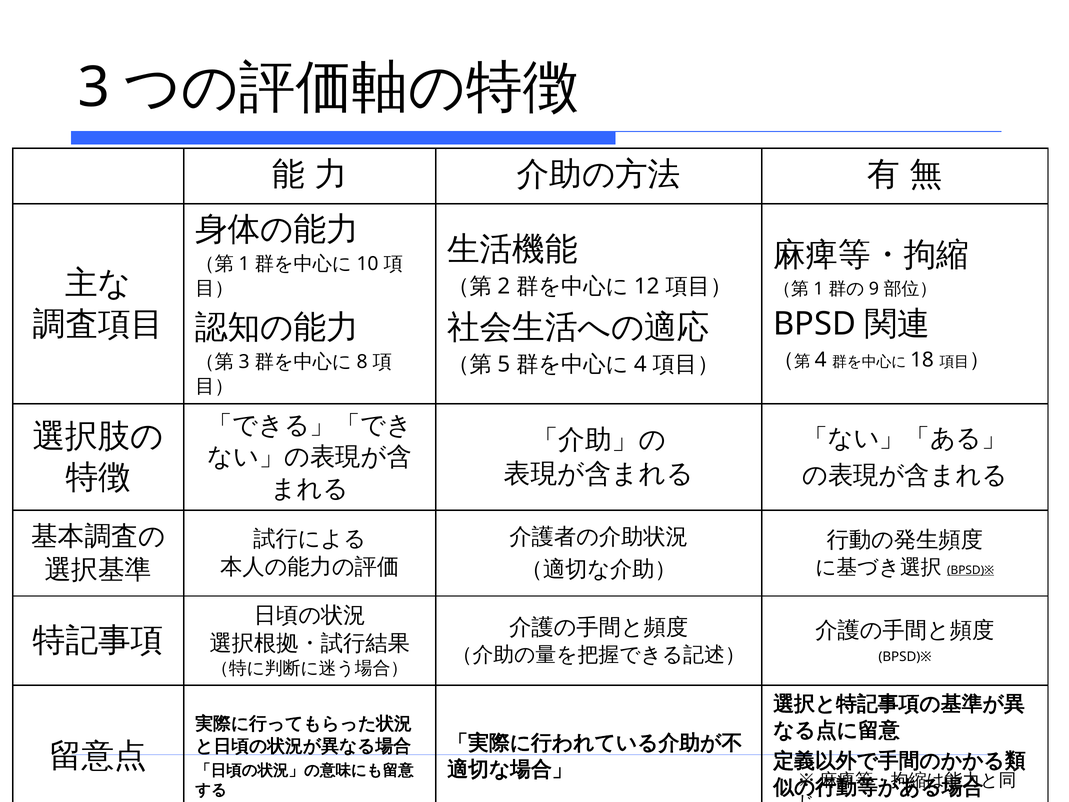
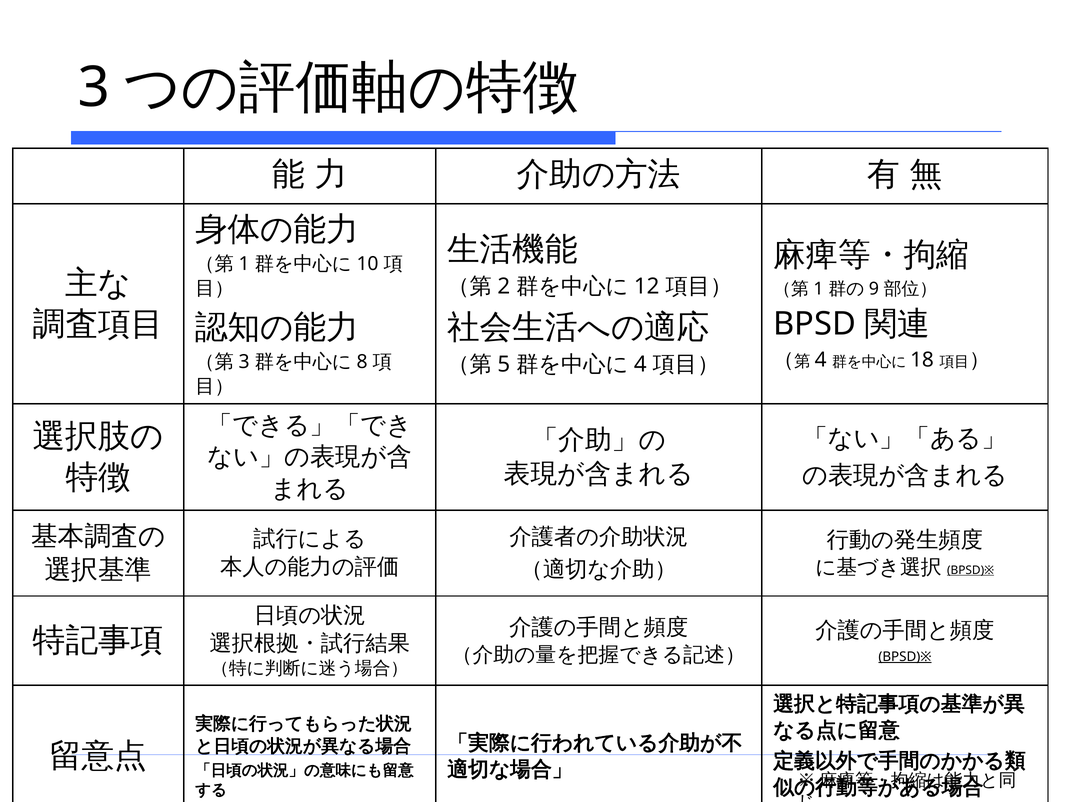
BPSD)※ at (905, 656) underline: none -> present
